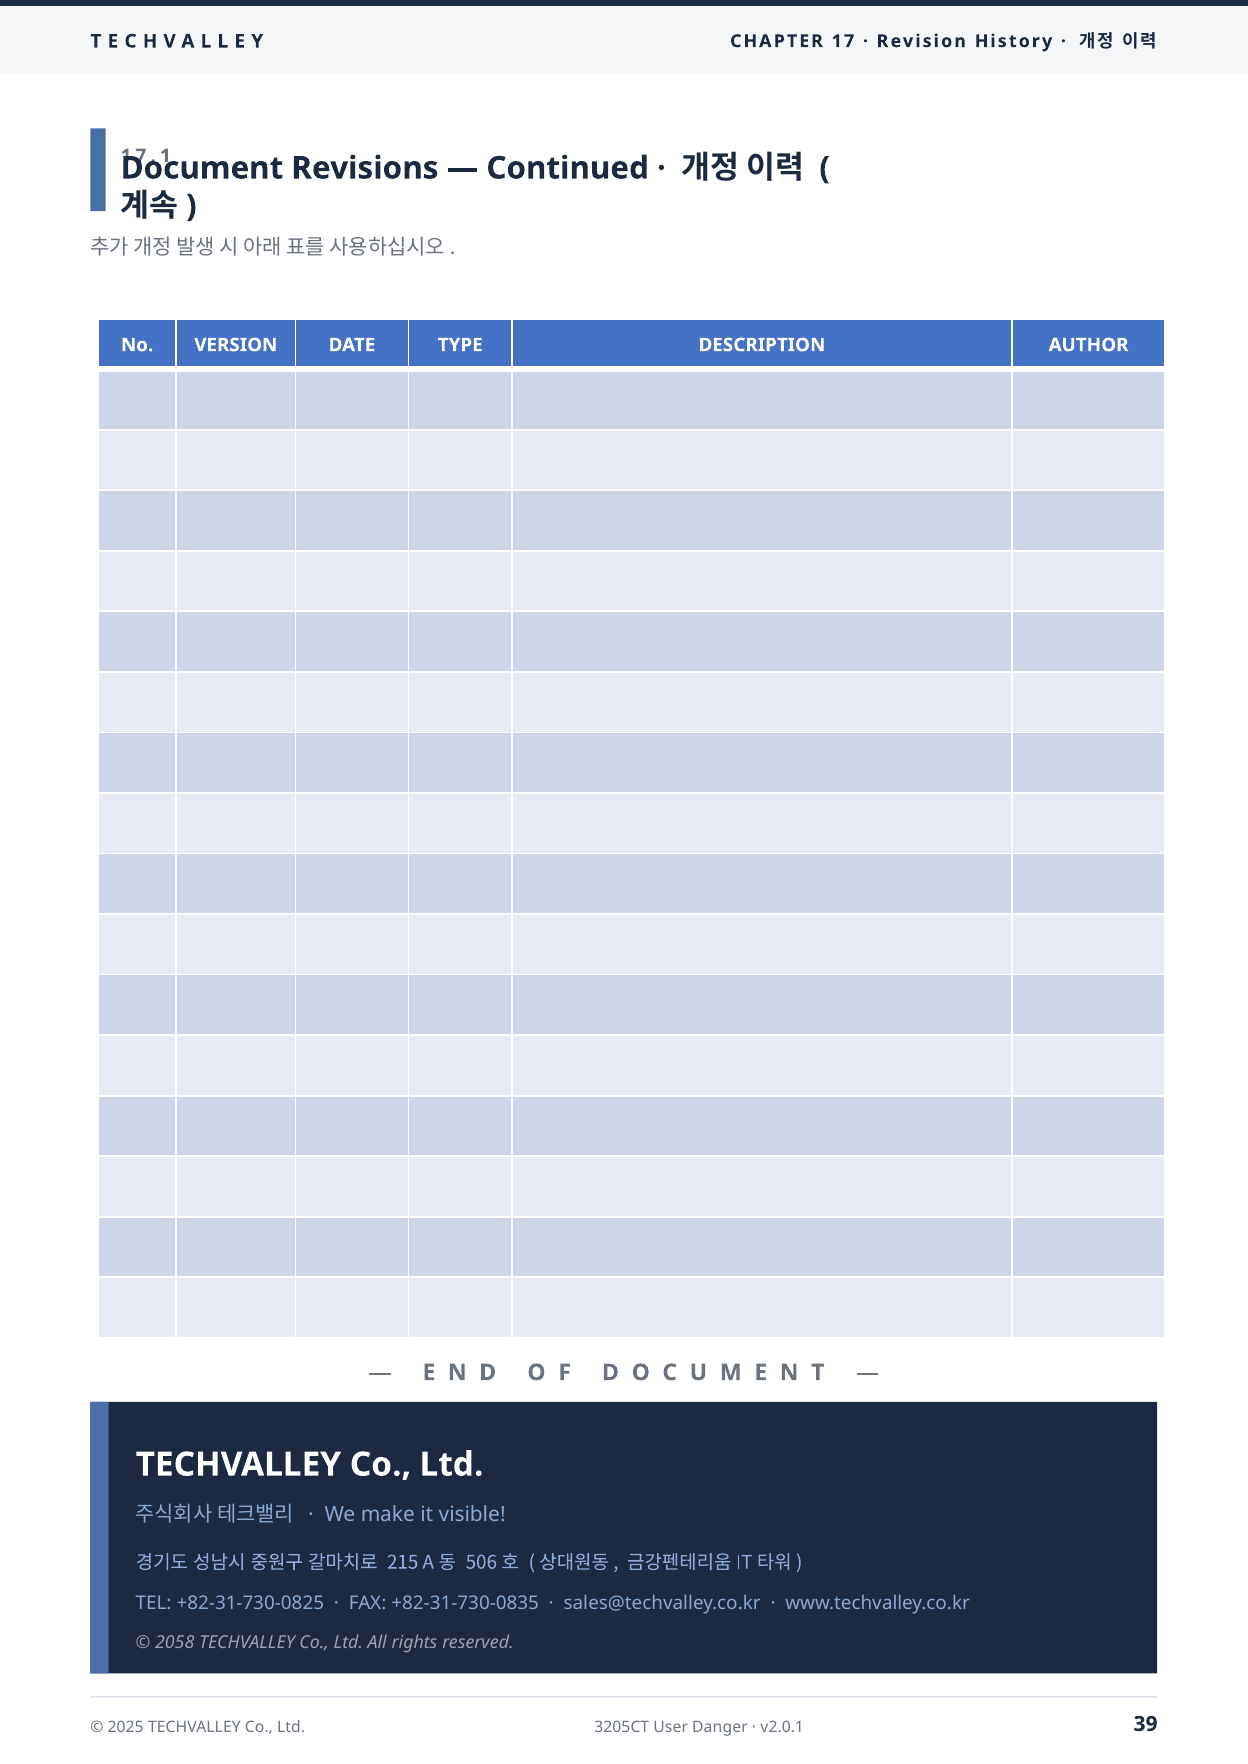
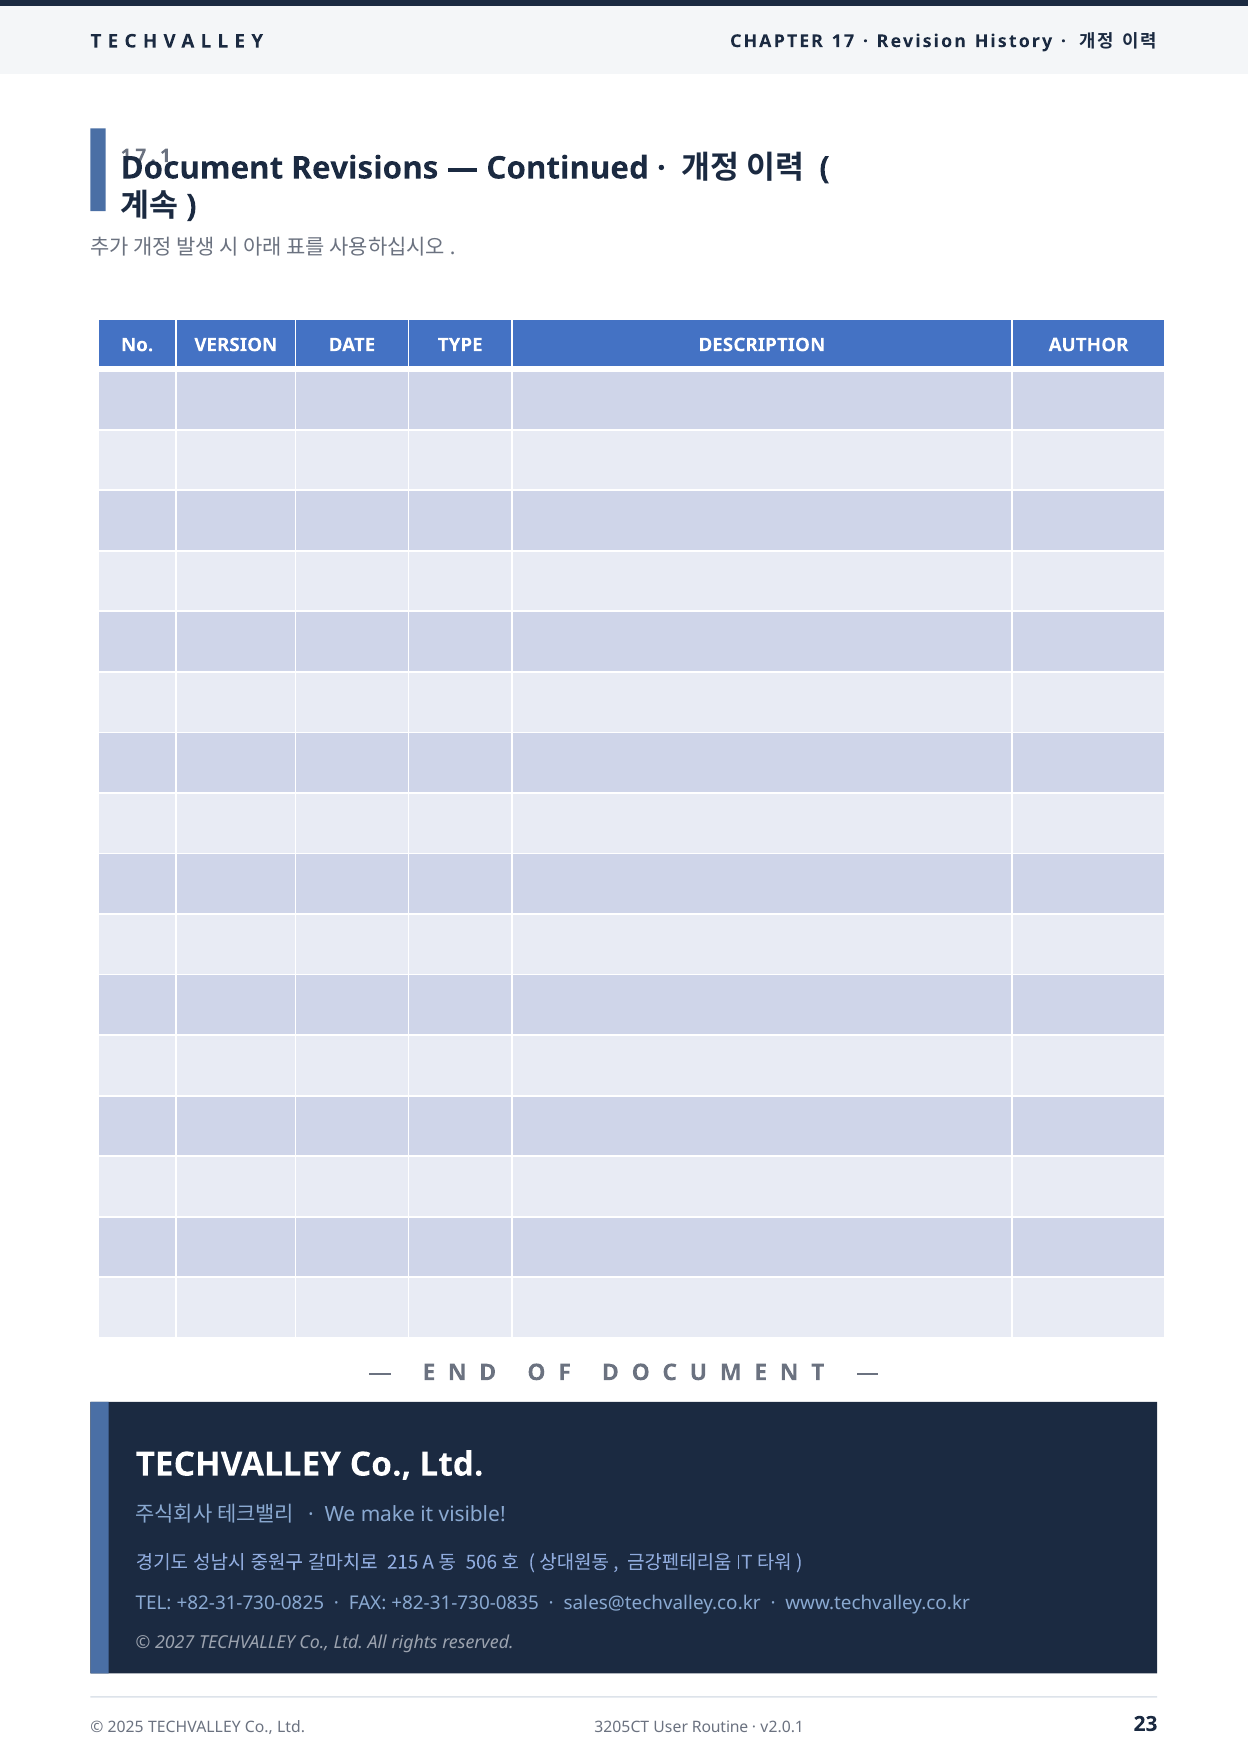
2058: 2058 -> 2027
Danger: Danger -> Routine
39: 39 -> 23
